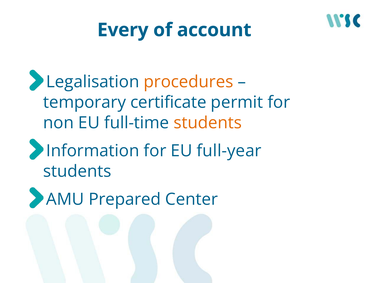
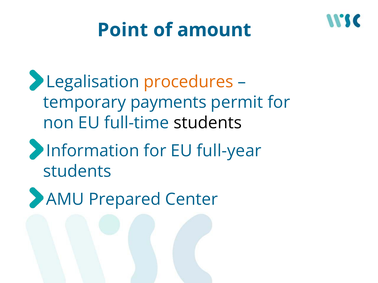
Every: Every -> Point
account: account -> amount
certificate: certificate -> payments
students at (208, 123) colour: orange -> black
